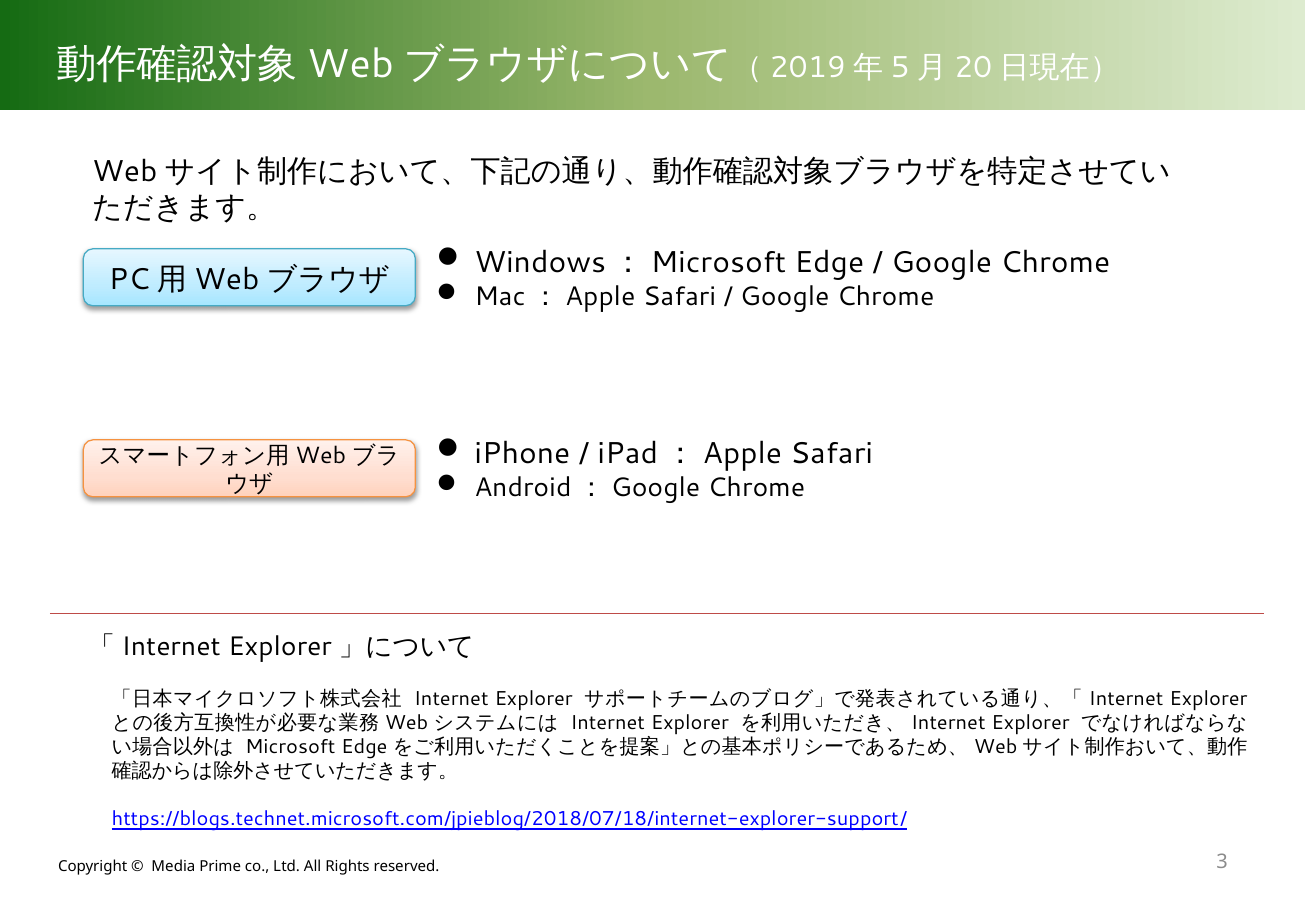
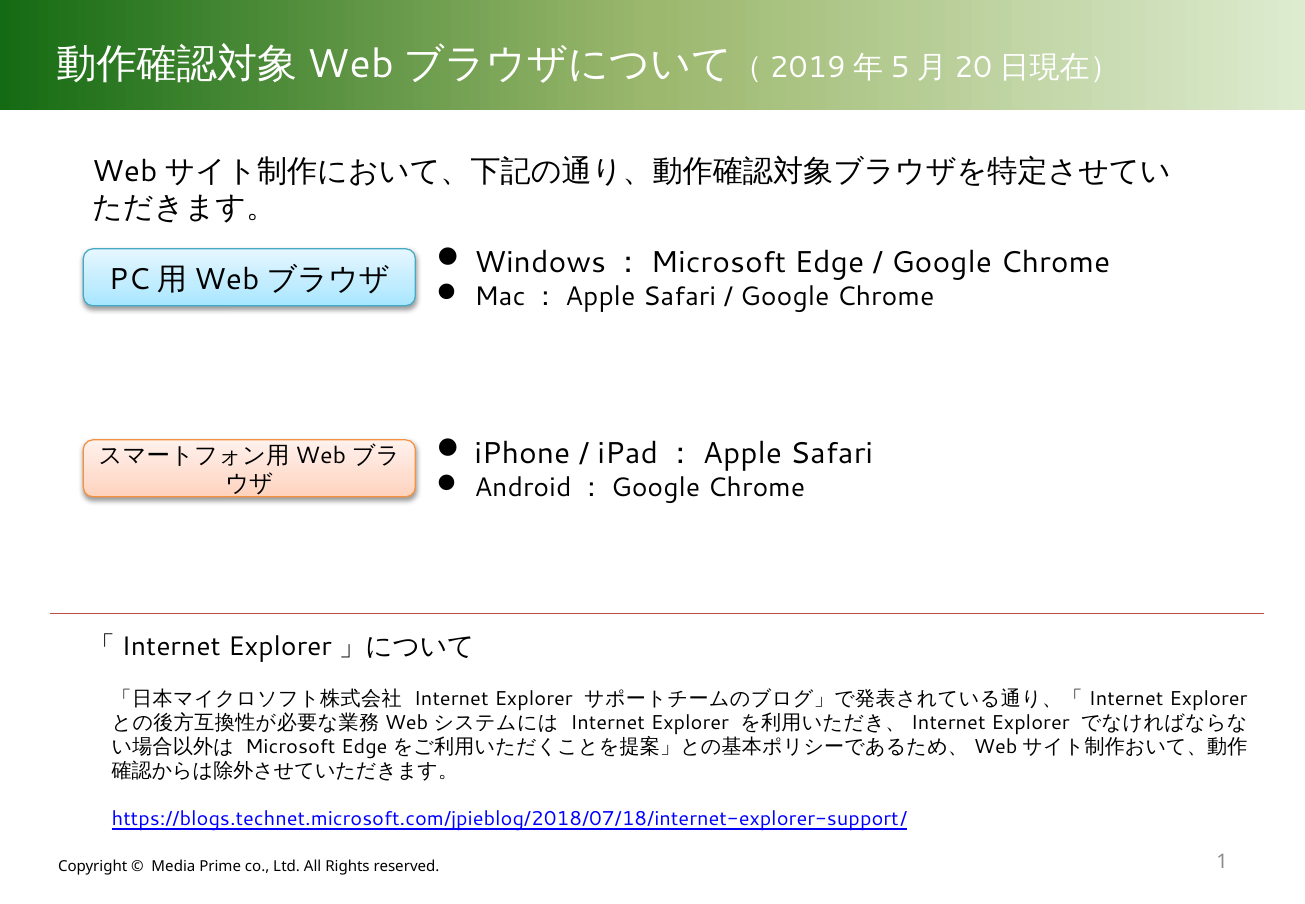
3: 3 -> 1
